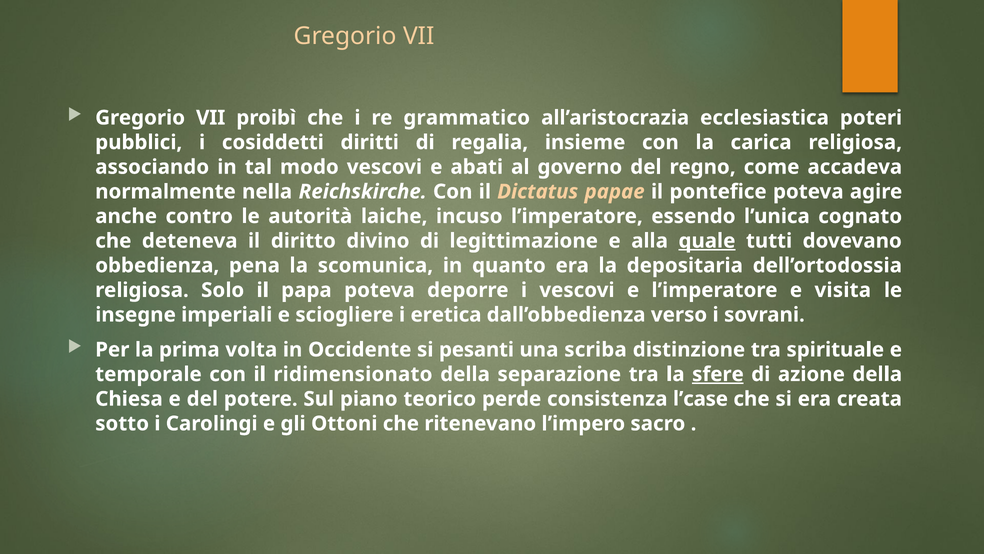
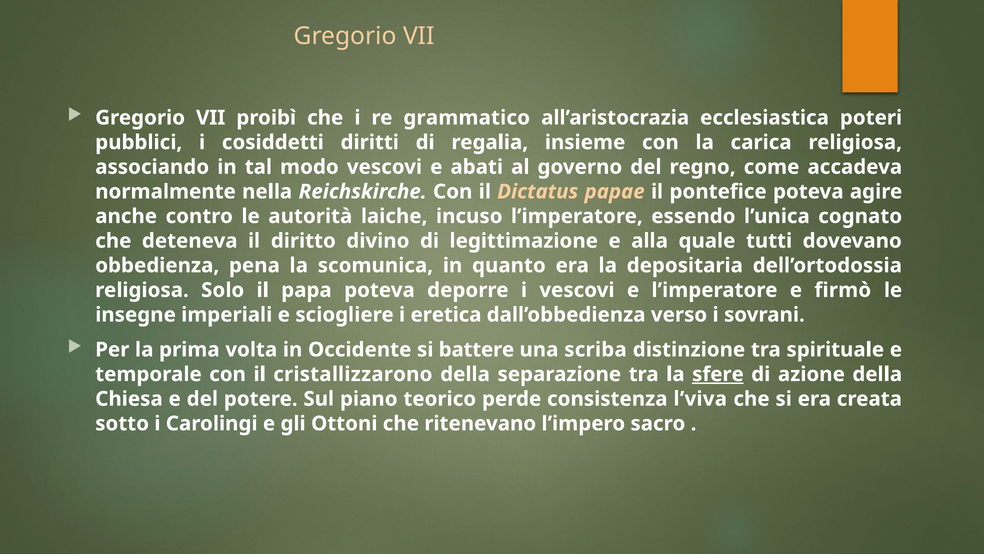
quale underline: present -> none
visita: visita -> firmò
pesanti: pesanti -> battere
ridimensionato: ridimensionato -> cristallizzarono
l’case: l’case -> l’viva
